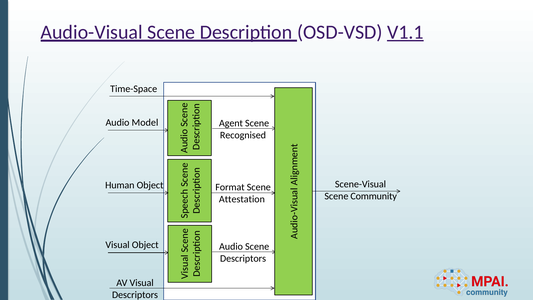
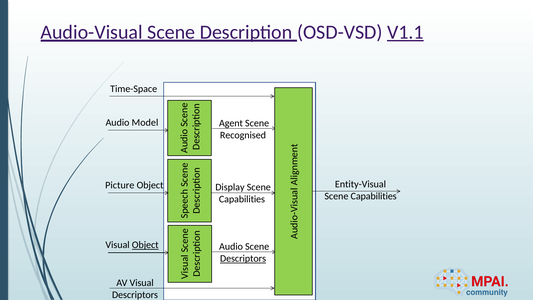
Scene-Visual: Scene-Visual -> Entity-Visual
Human: Human -> Picture
Format: Format -> Display
Community at (374, 196): Community -> Capabilities
Attestation at (242, 199): Attestation -> Capabilities
Object at (145, 245) underline: none -> present
Descriptors at (243, 259) underline: none -> present
